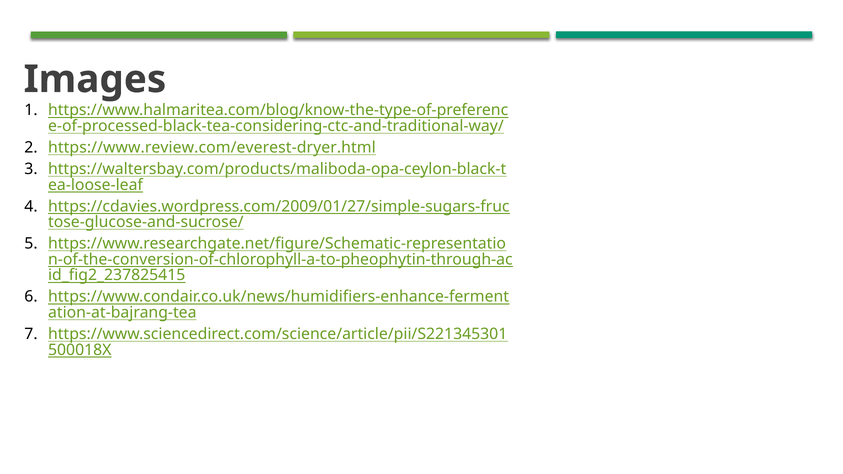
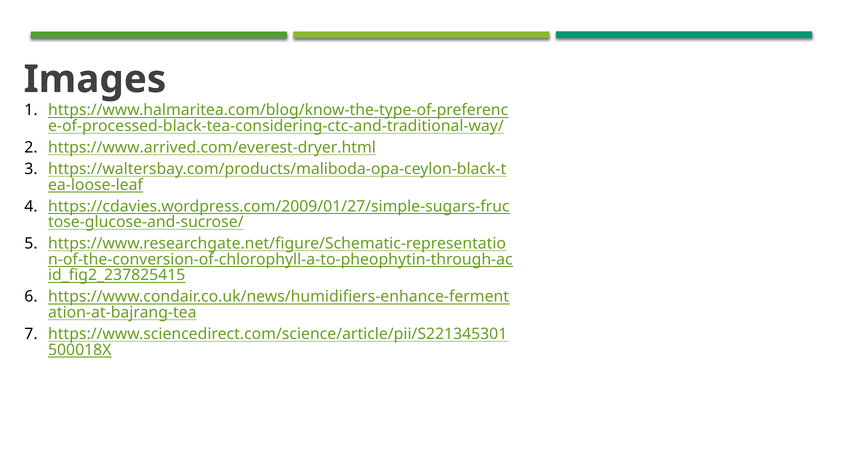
https://www.review.com/everest-dryer.html: https://www.review.com/everest-dryer.html -> https://www.arrived.com/everest-dryer.html
